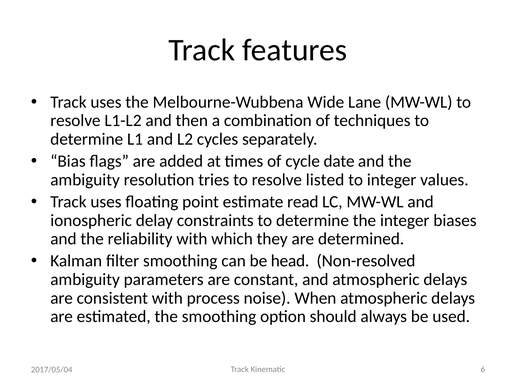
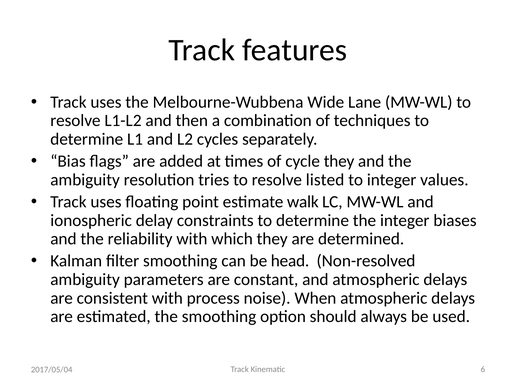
cycle date: date -> they
read: read -> walk
